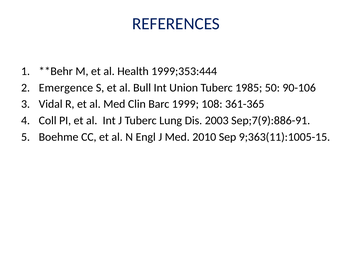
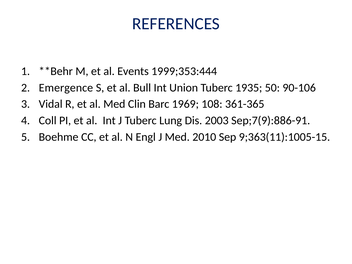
Health: Health -> Events
1985: 1985 -> 1935
1999: 1999 -> 1969
